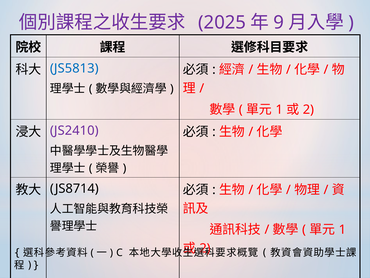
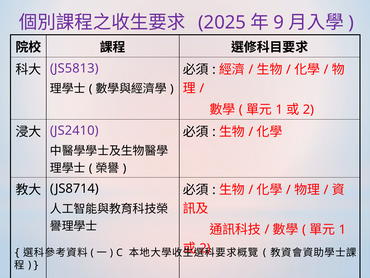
JS5813 colour: blue -> purple
